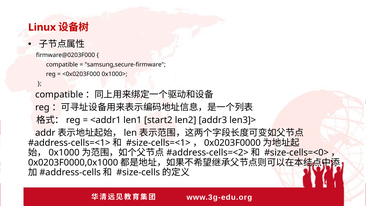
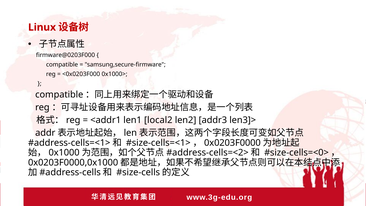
start2: start2 -> local2
